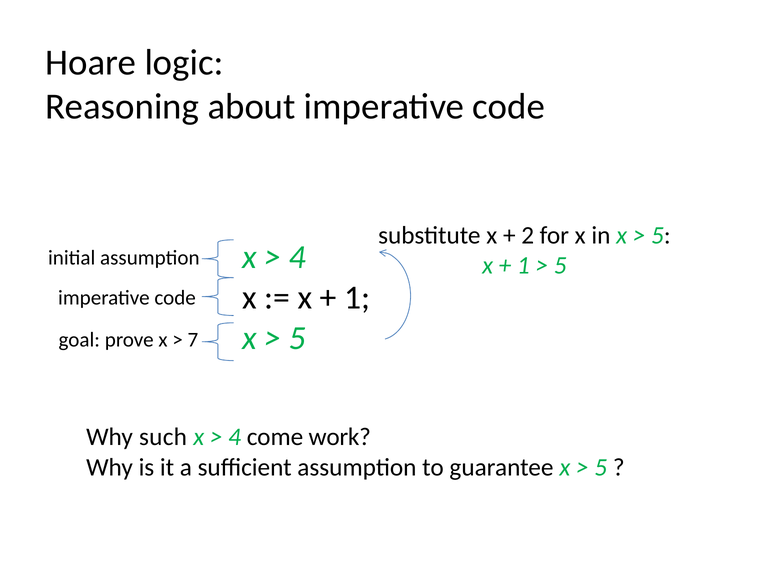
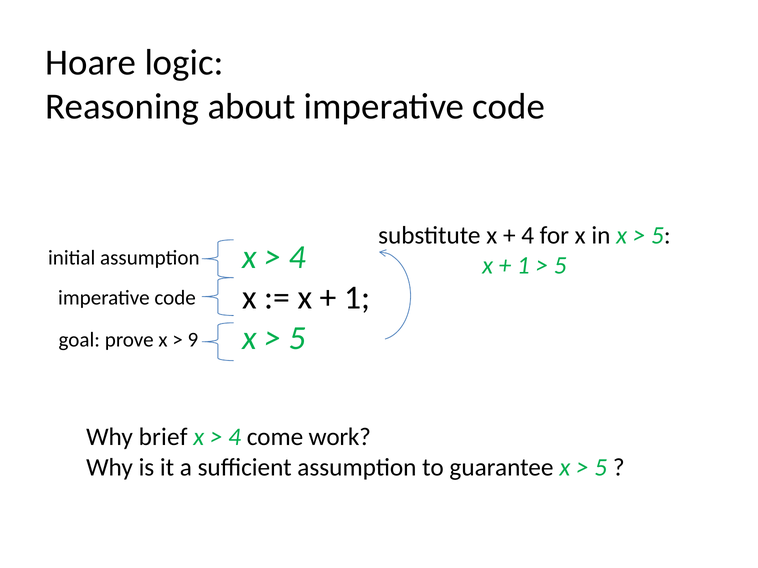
2 at (528, 235): 2 -> 4
7: 7 -> 9
such: such -> brief
